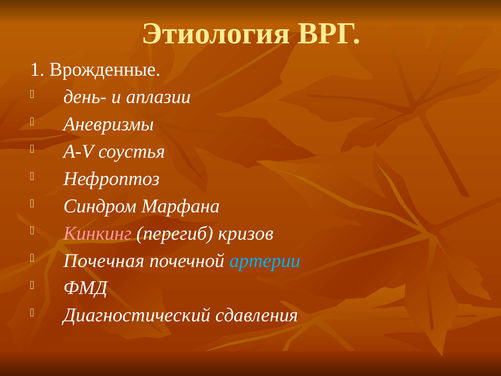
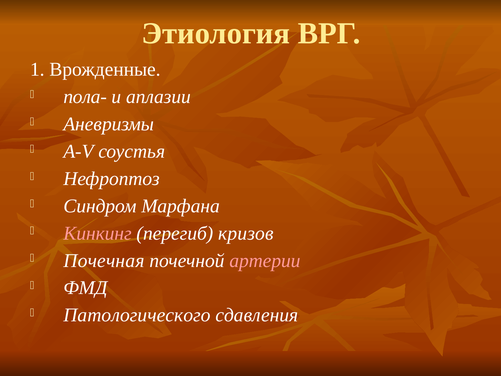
день-: день- -> пола-
артерии colour: light blue -> pink
Диагностический: Диагностический -> Патологического
